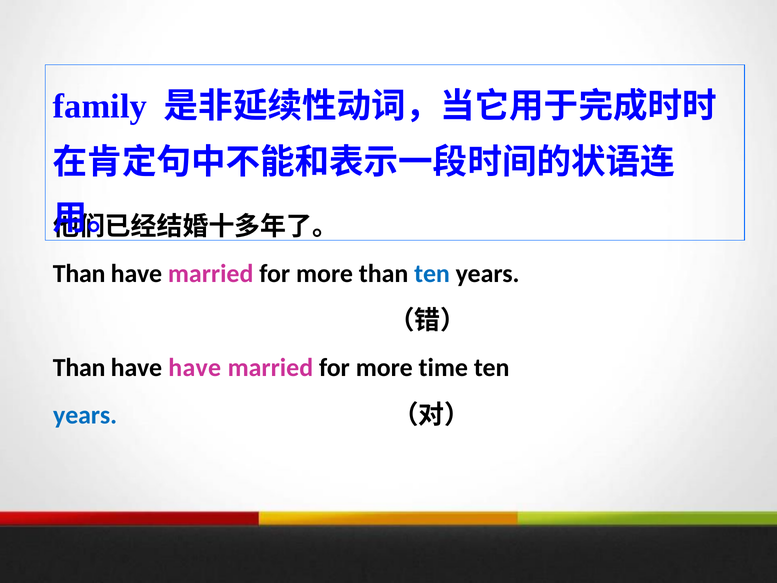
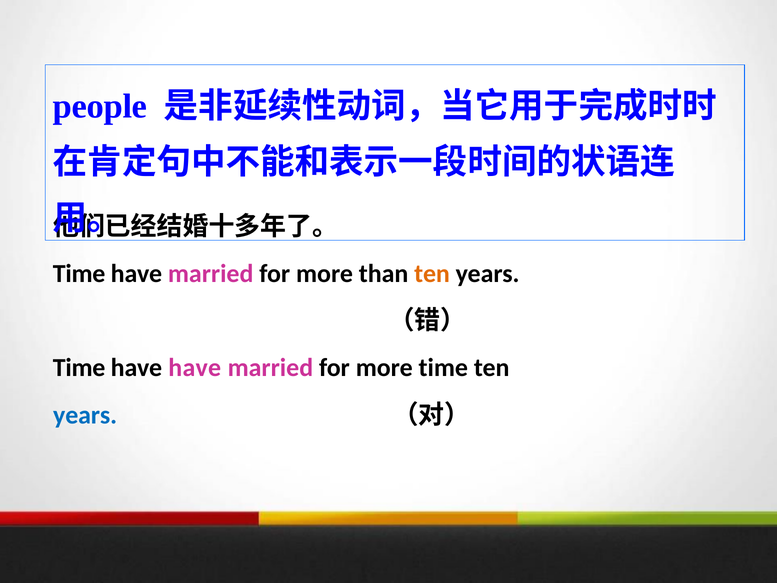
family: family -> people
Than at (79, 273): Than -> Time
ten at (432, 273) colour: blue -> orange
Than at (79, 368): Than -> Time
